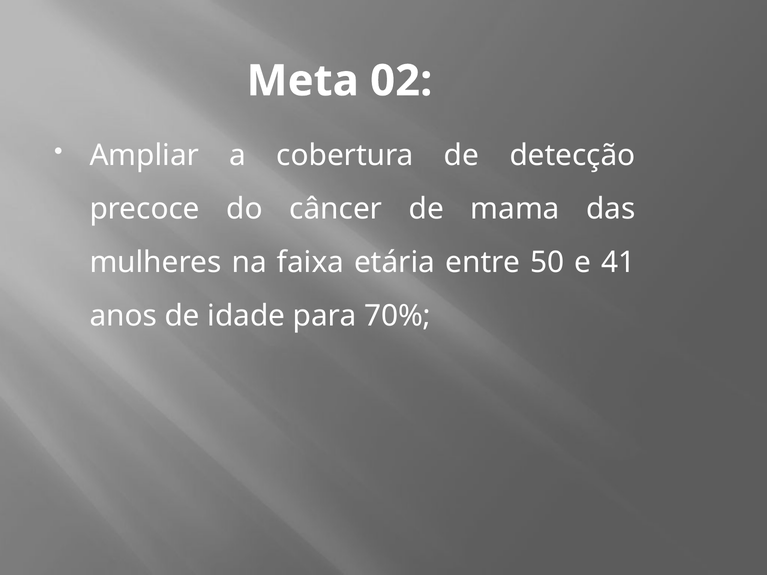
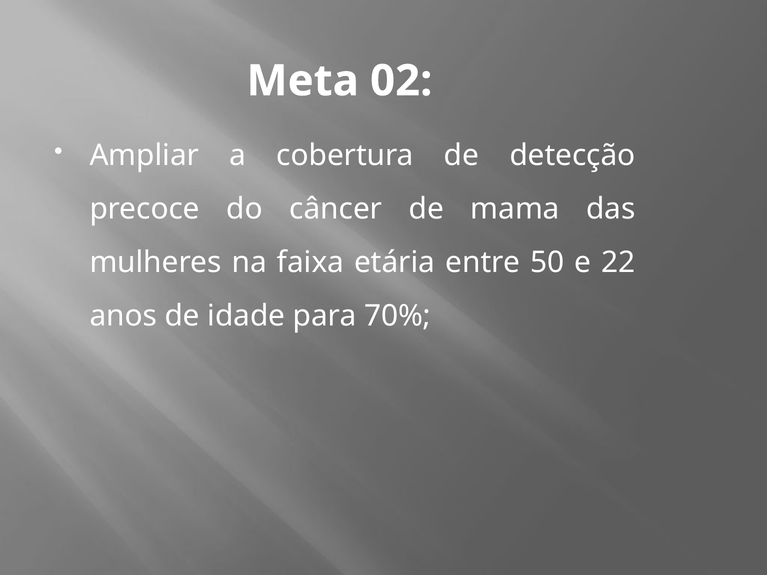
41: 41 -> 22
